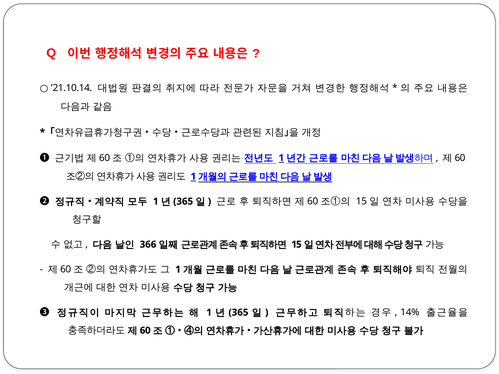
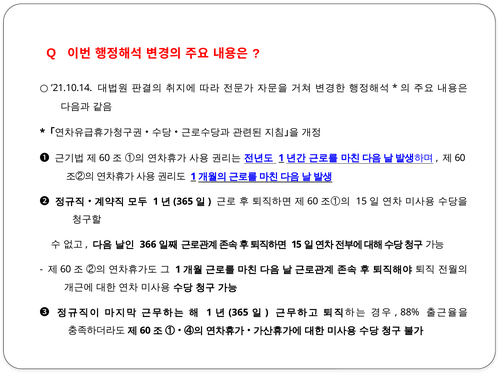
14%: 14% -> 88%
